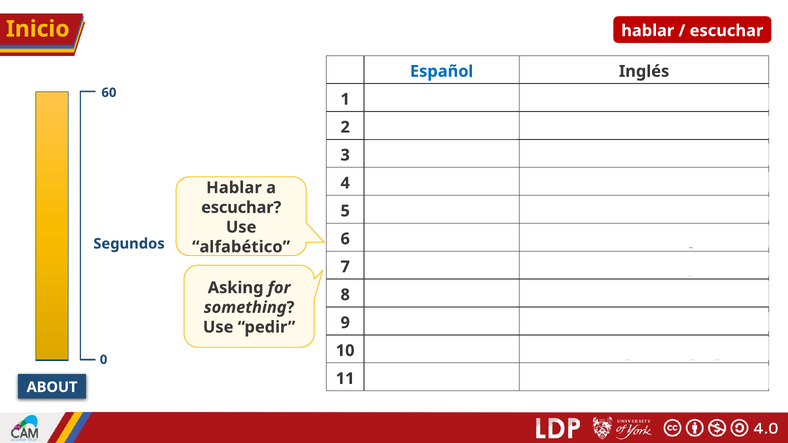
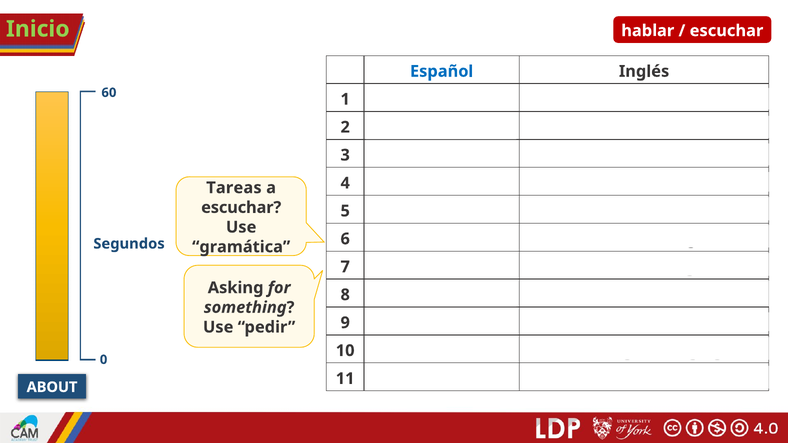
Inicio colour: yellow -> light green
Hablar at (234, 188): Hablar -> Tareas
alfabético: alfabético -> gramática
